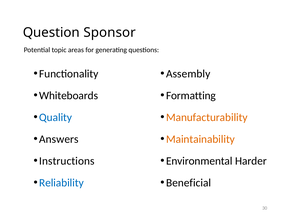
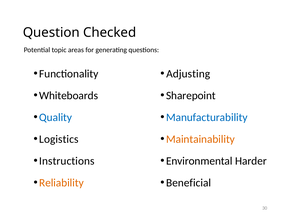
Sponsor: Sponsor -> Checked
Assembly: Assembly -> Adjusting
Formatting: Formatting -> Sharepoint
Manufacturability colour: orange -> blue
Answers: Answers -> Logistics
Reliability colour: blue -> orange
